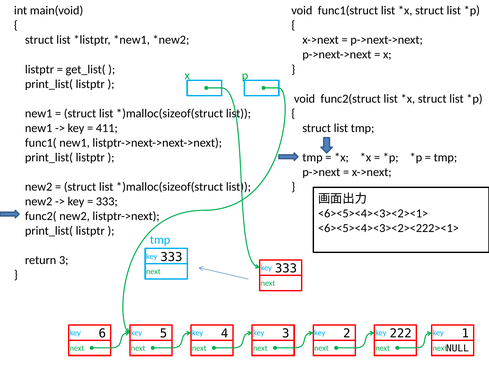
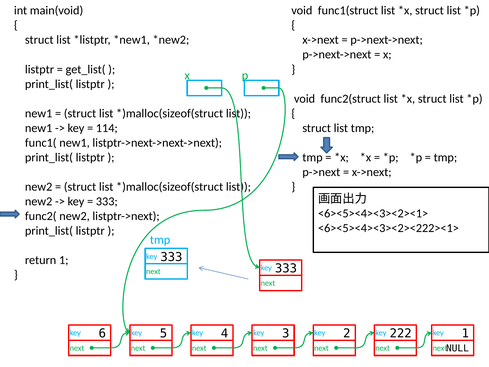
411: 411 -> 114
return 3: 3 -> 1
